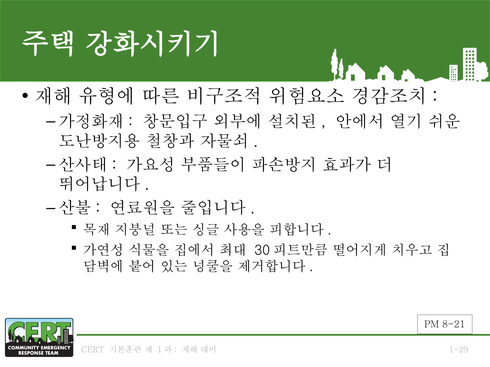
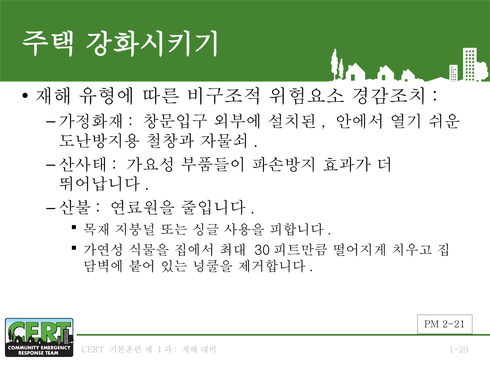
8-21: 8-21 -> 2-21
